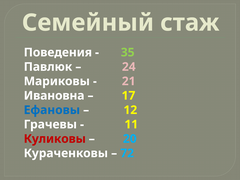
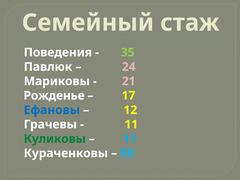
Ивановна: Ивановна -> Рожденье
Куликовы colour: red -> green
20 at (130, 139): 20 -> 11
72: 72 -> 50
